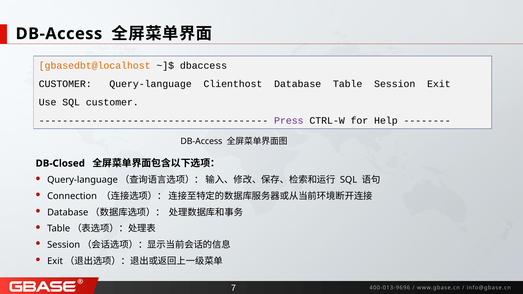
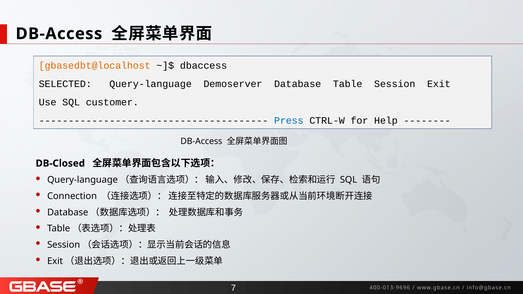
CUSTOMER at (65, 84): CUSTOMER -> SELECTED
Clienthost: Clienthost -> Demoserver
Press colour: purple -> blue
